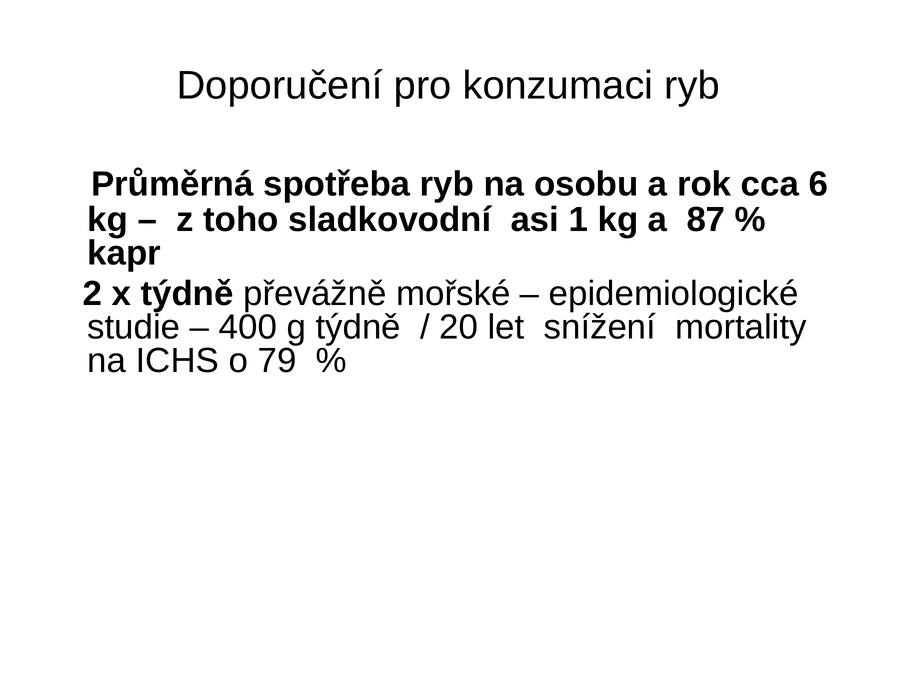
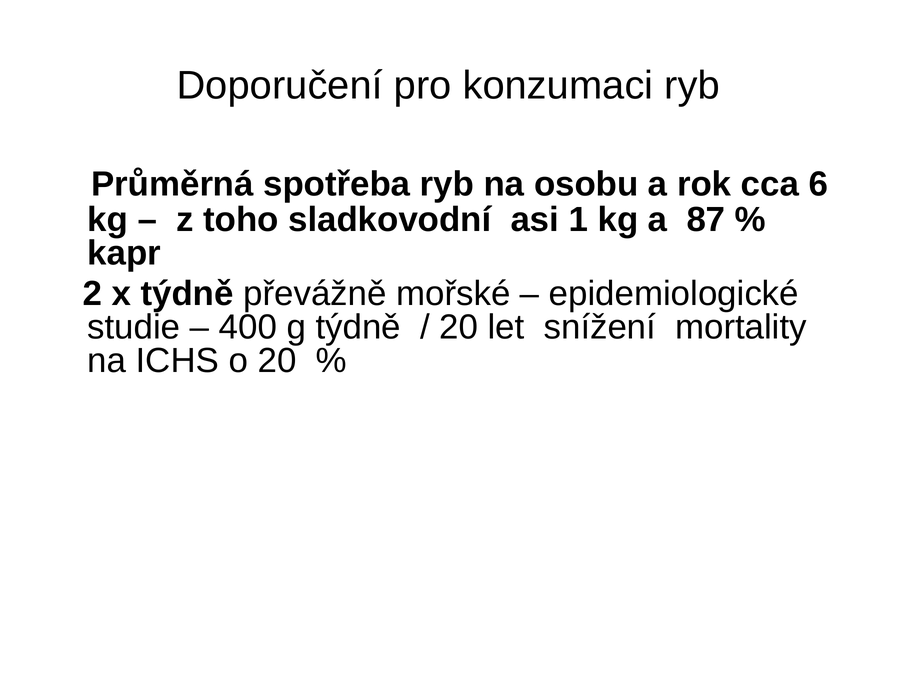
o 79: 79 -> 20
